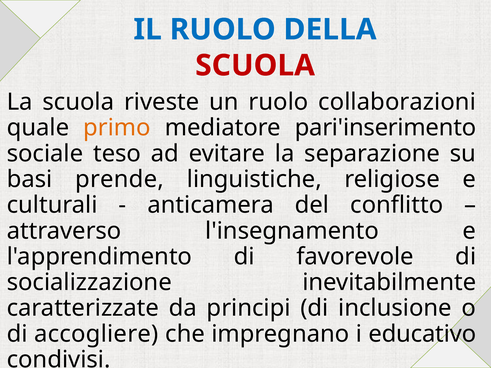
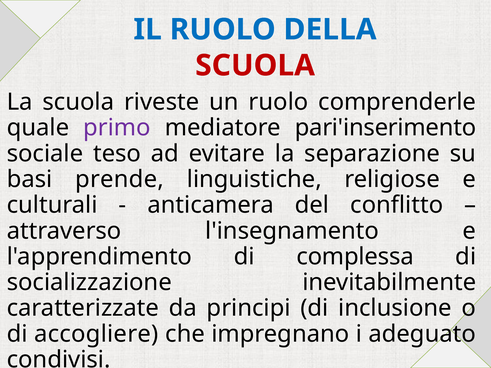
collaborazioni: collaborazioni -> comprenderle
primo colour: orange -> purple
favorevole: favorevole -> complessa
educativo: educativo -> adeguato
